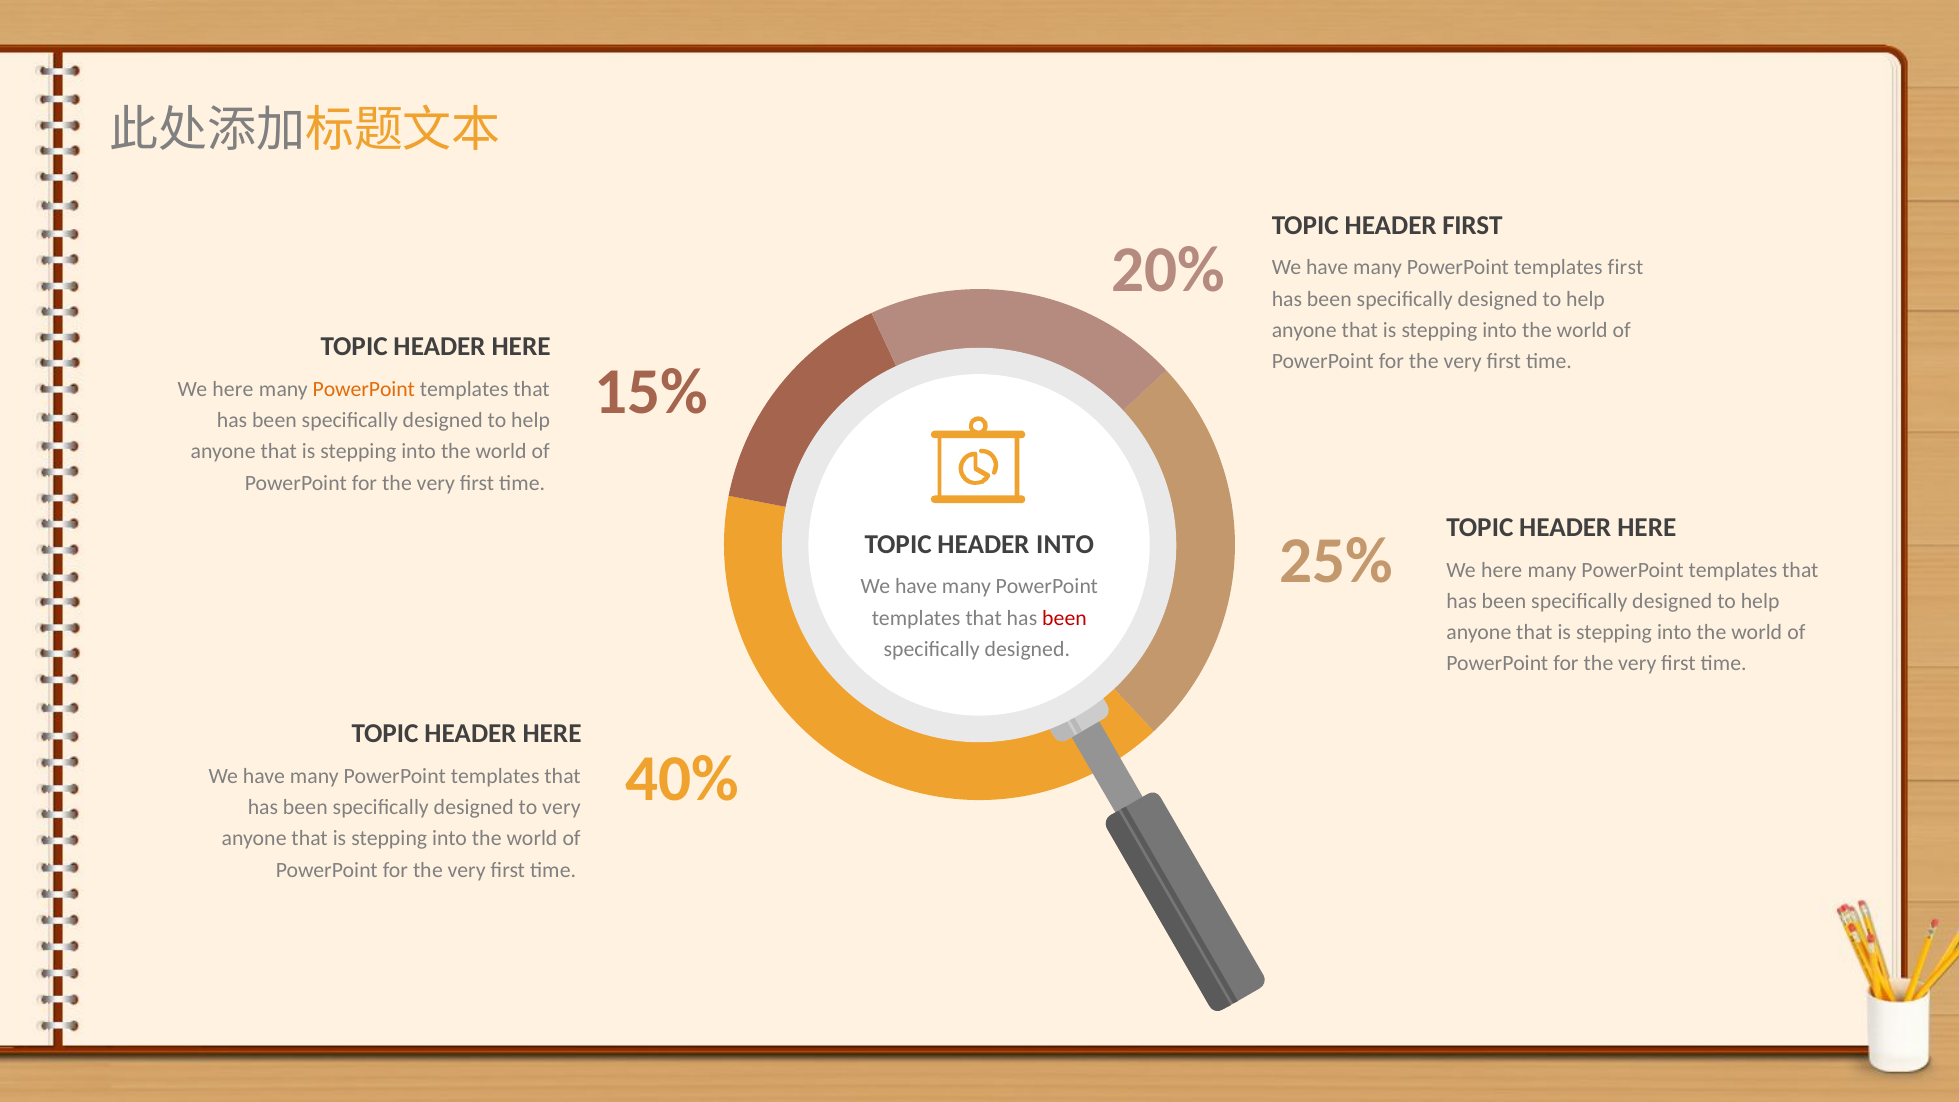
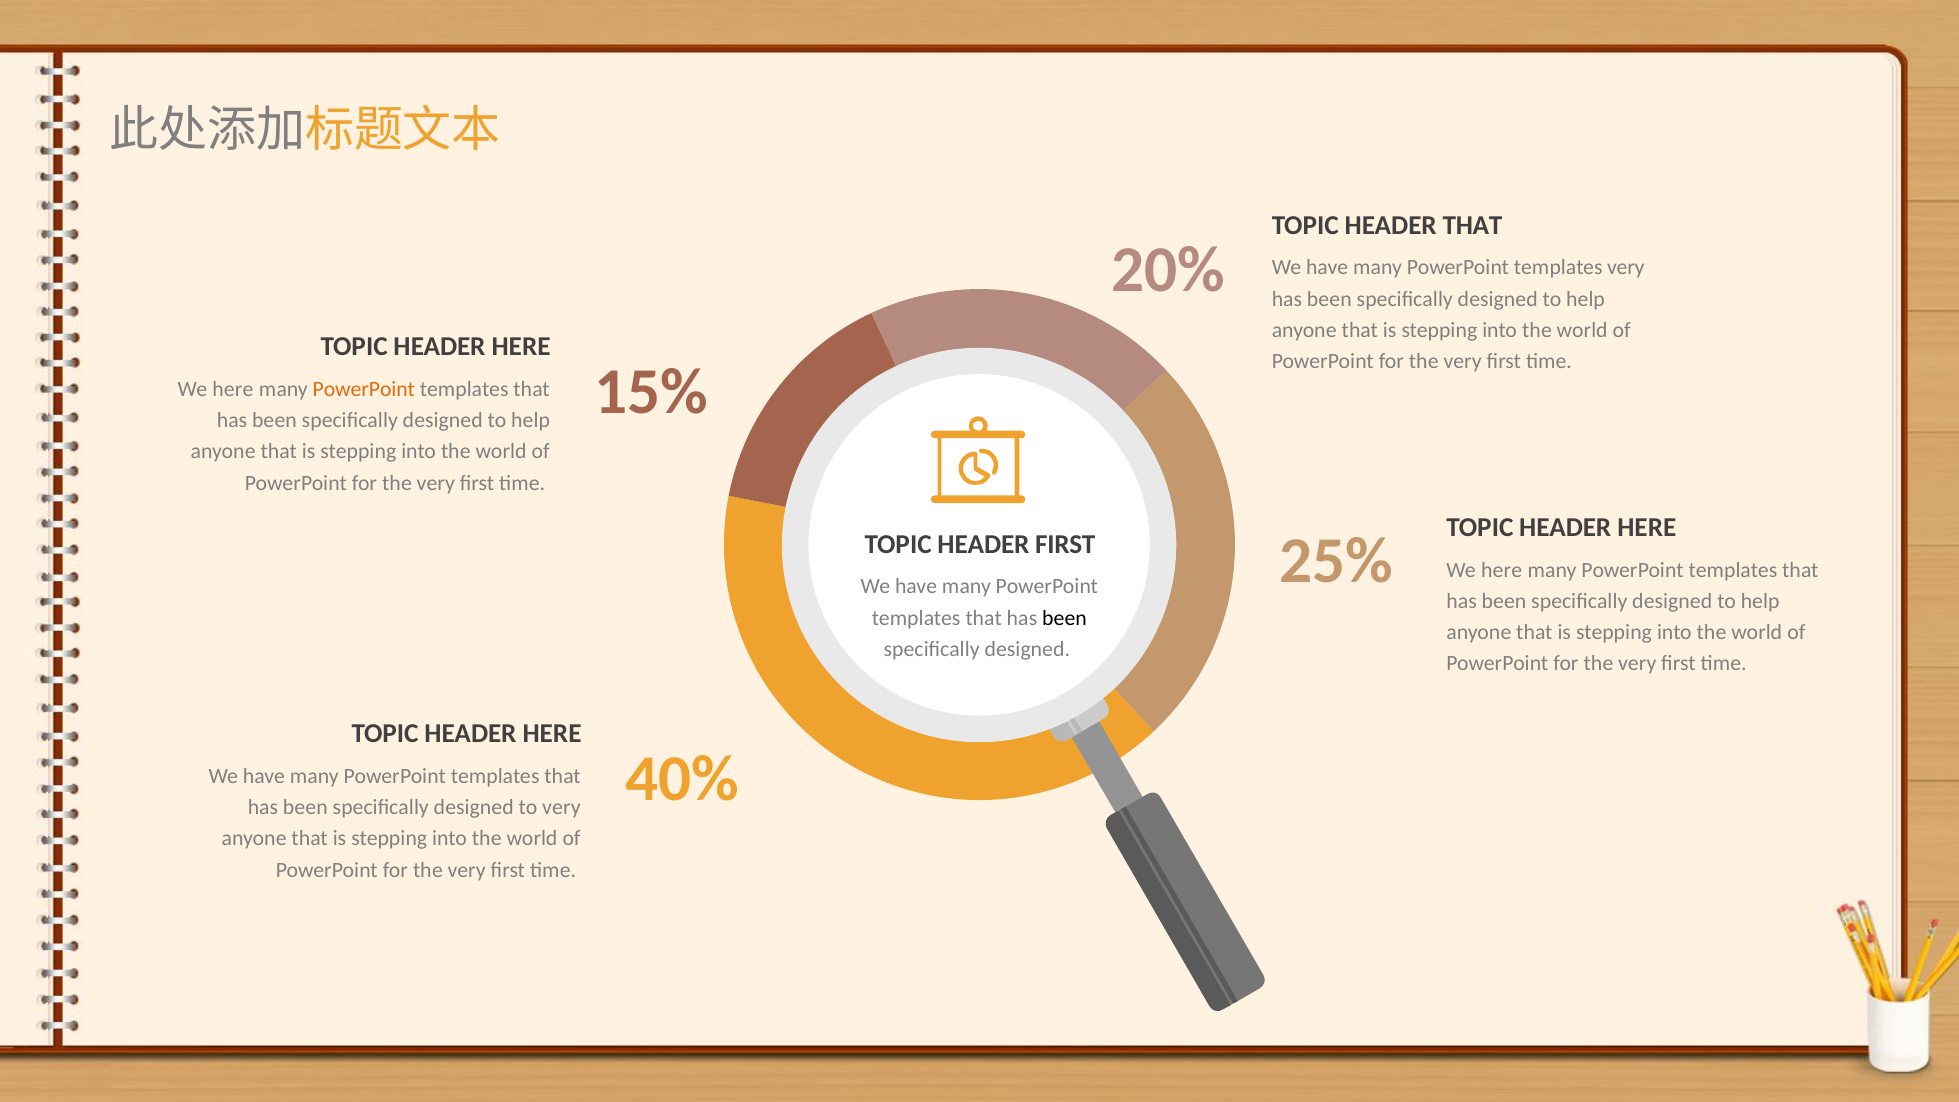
HEADER FIRST: FIRST -> THAT
templates first: first -> very
HEADER INTO: INTO -> FIRST
been at (1064, 618) colour: red -> black
